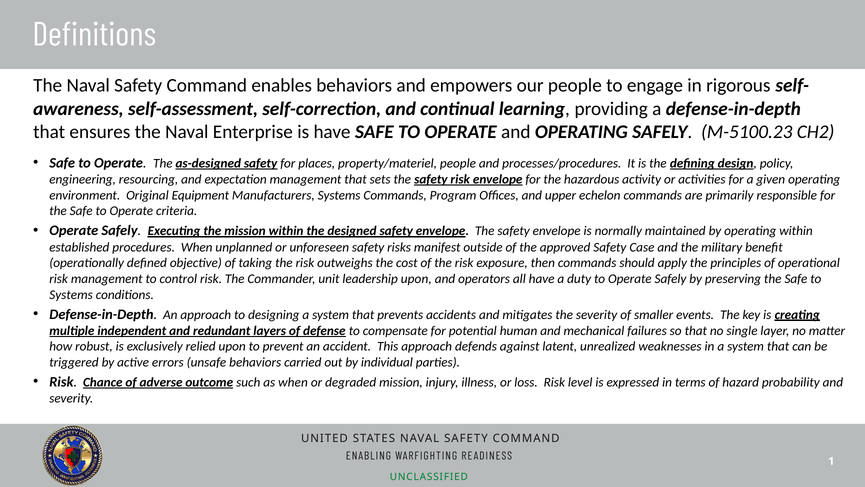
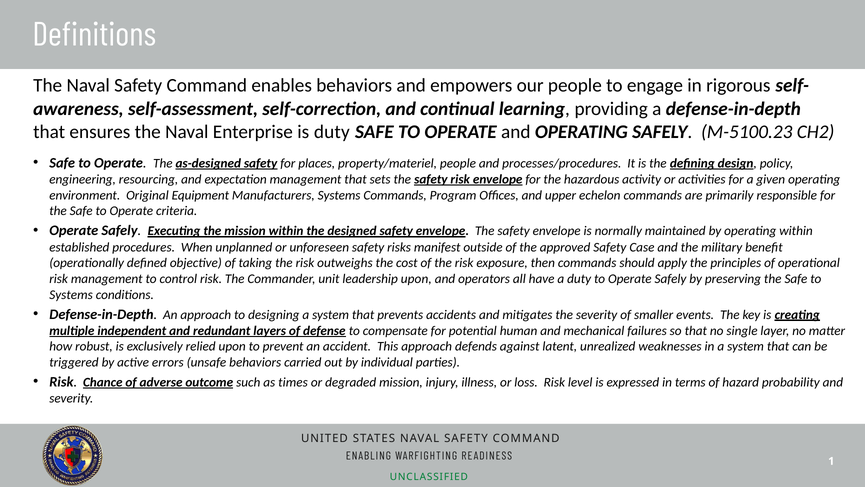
is have: have -> duty
as when: when -> times
